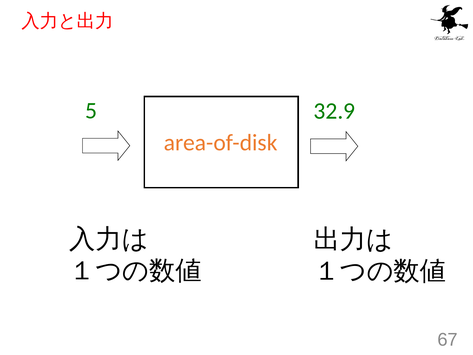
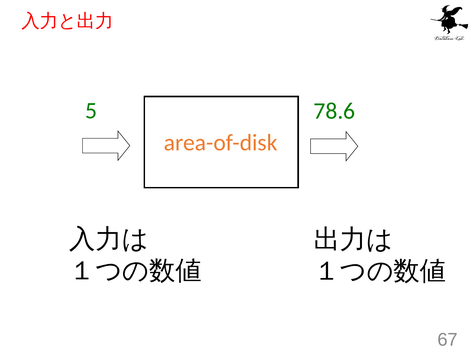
32.9: 32.9 -> 78.6
